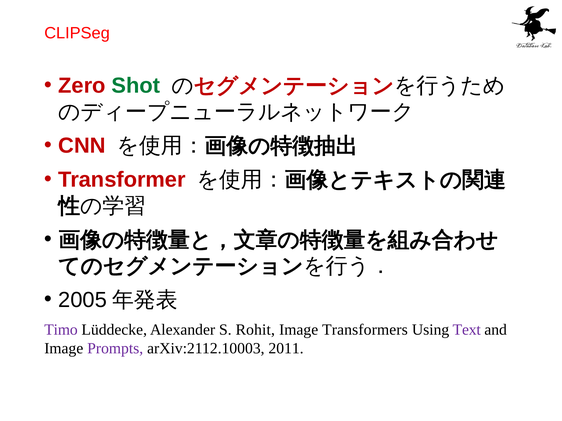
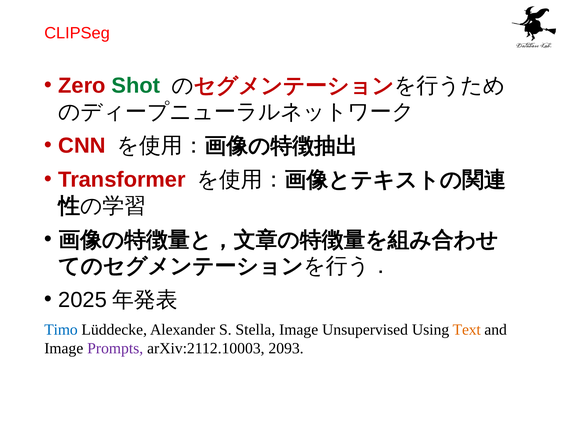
2005: 2005 -> 2025
Timo colour: purple -> blue
Rohit: Rohit -> Stella
Transformers: Transformers -> Unsupervised
Text colour: purple -> orange
2011: 2011 -> 2093
